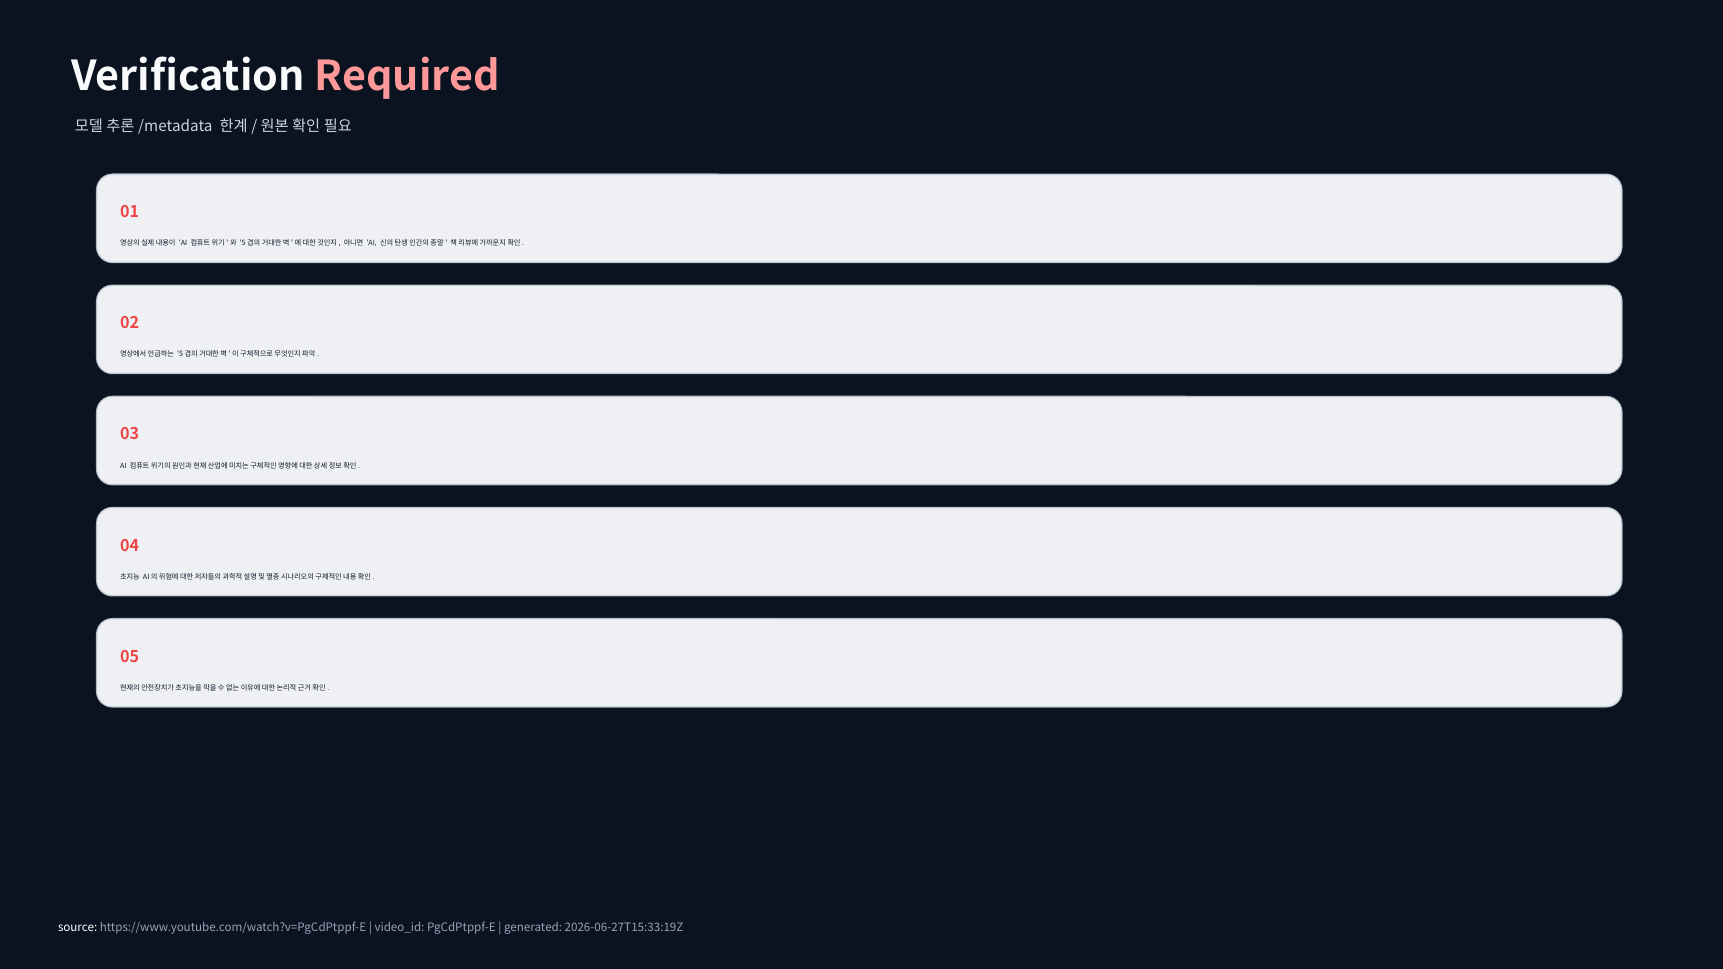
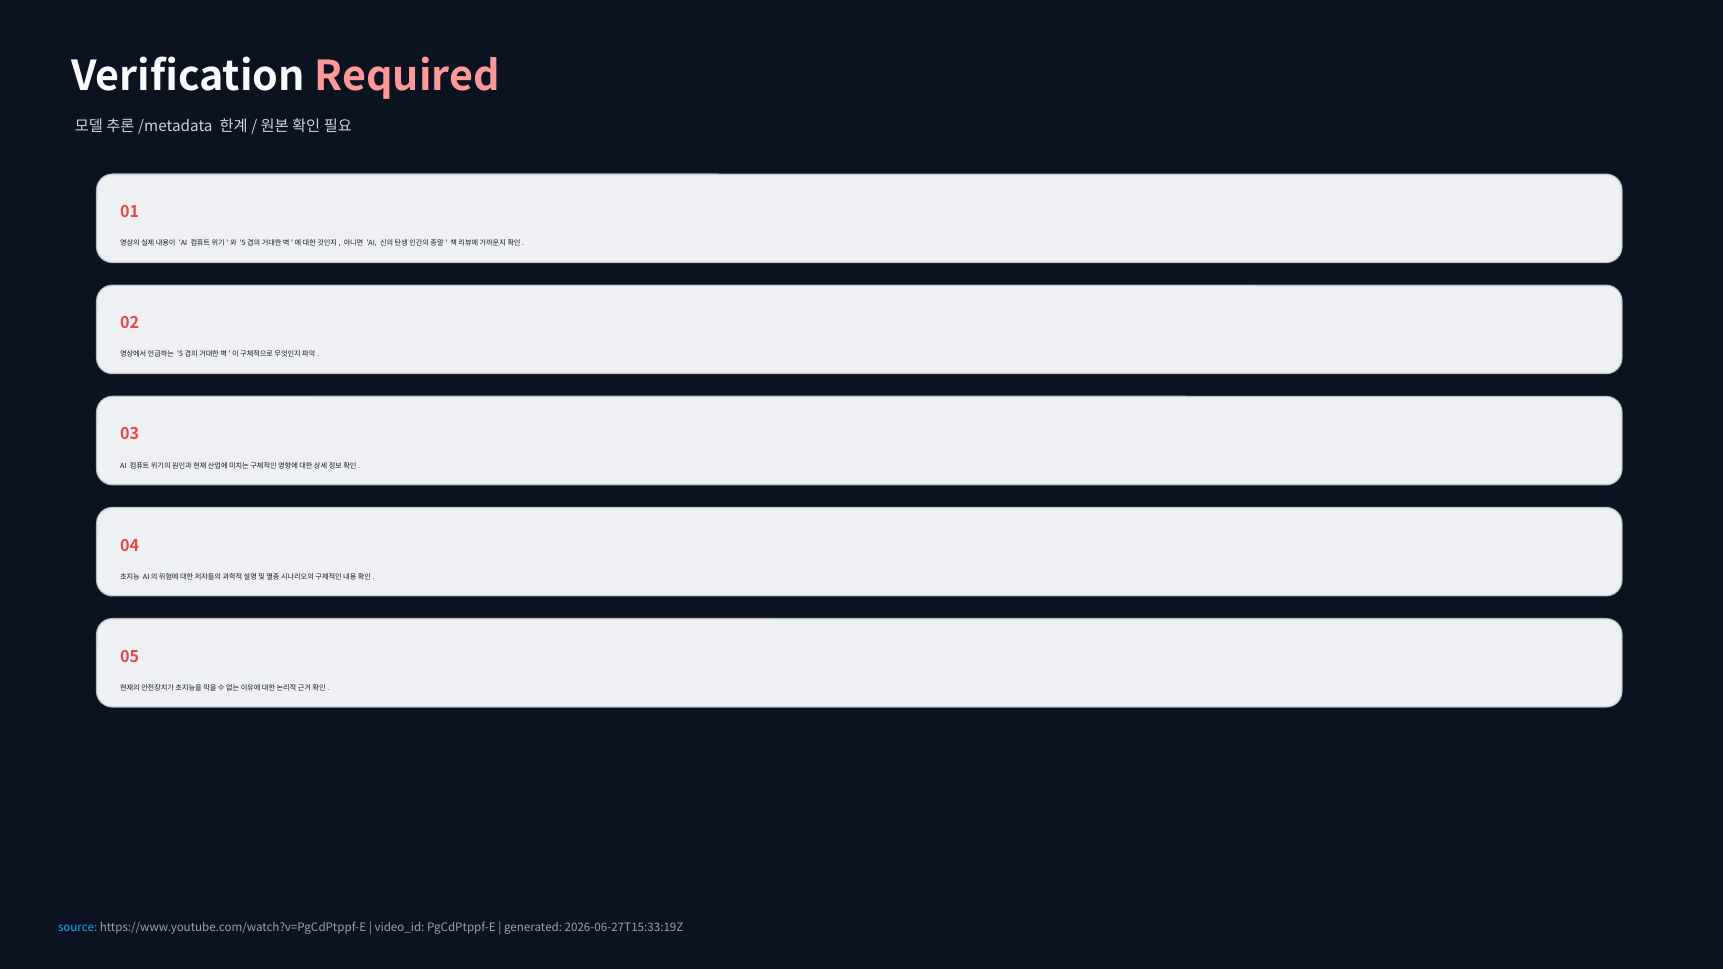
source colour: white -> light blue
